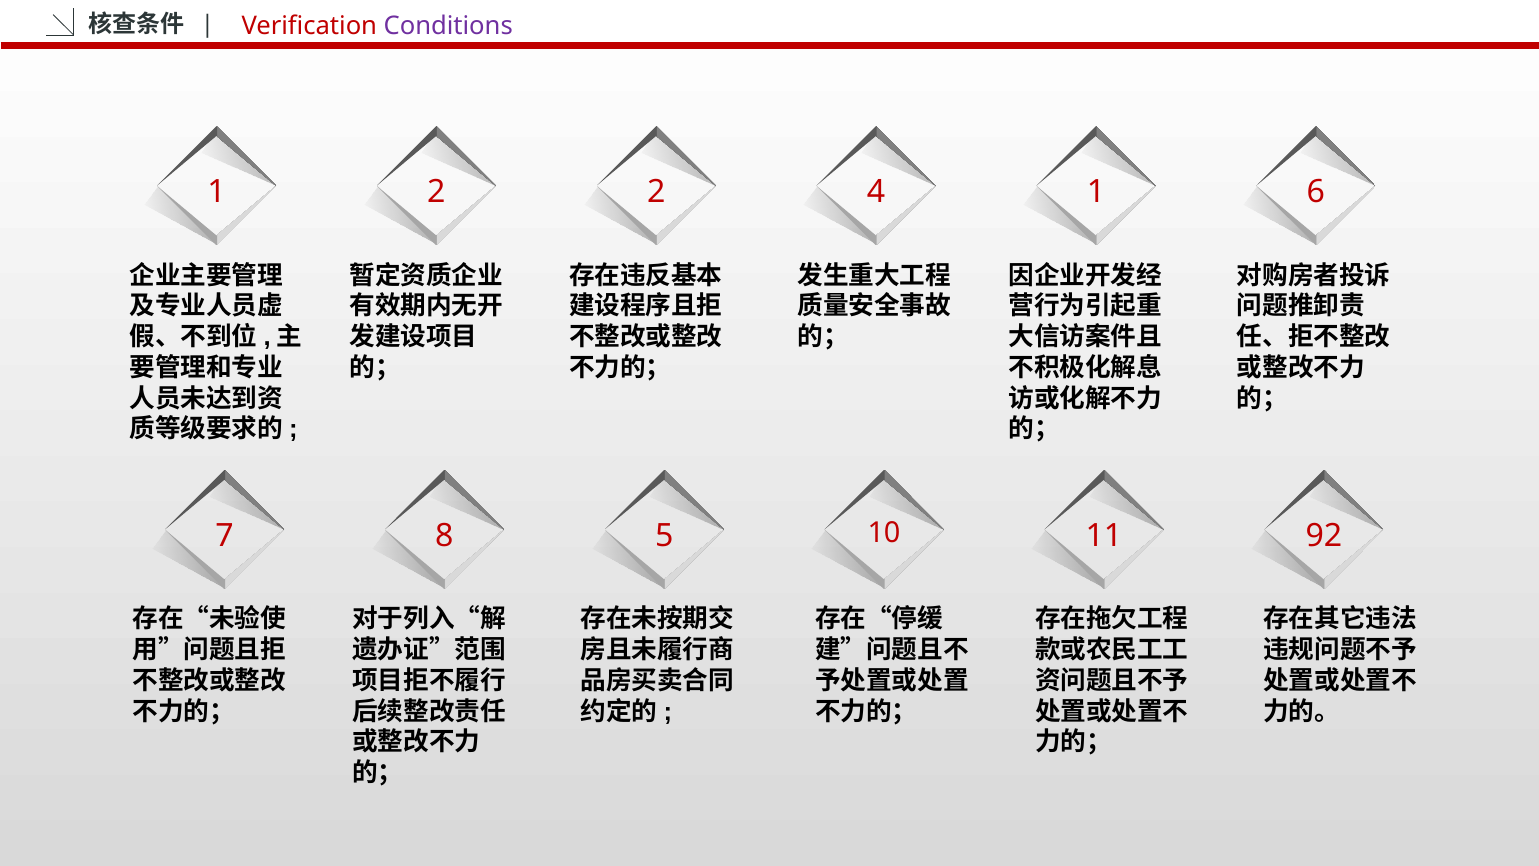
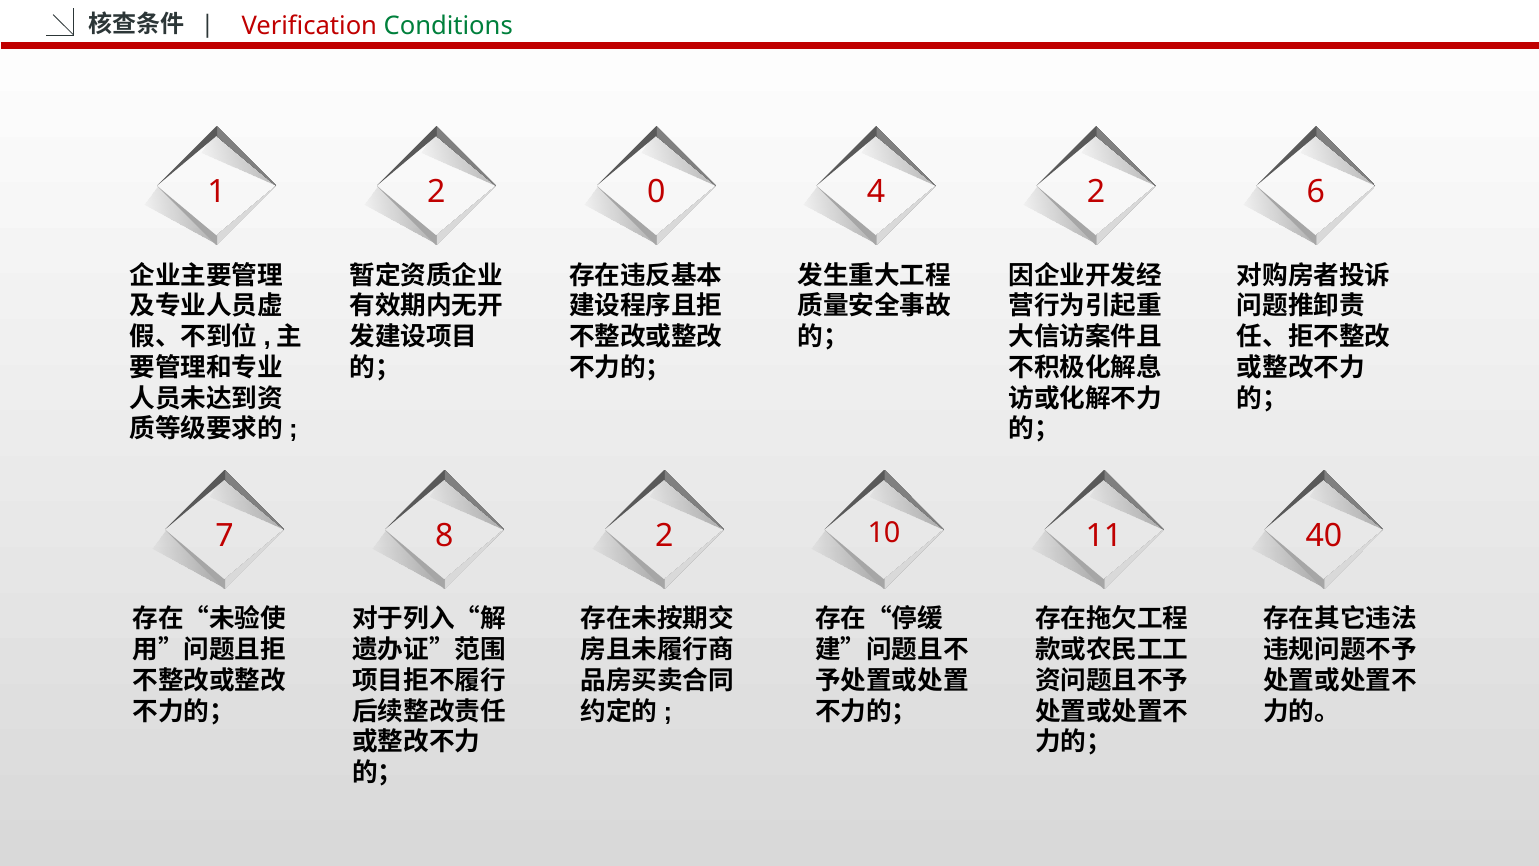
Conditions colour: purple -> green
2 2: 2 -> 0
4 1: 1 -> 2
8 5: 5 -> 2
92: 92 -> 40
